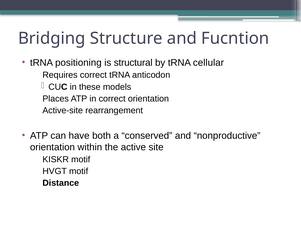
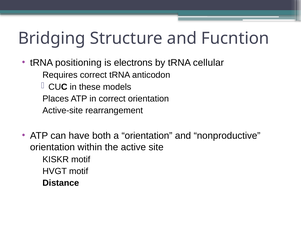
structural: structural -> electrons
a conserved: conserved -> orientation
